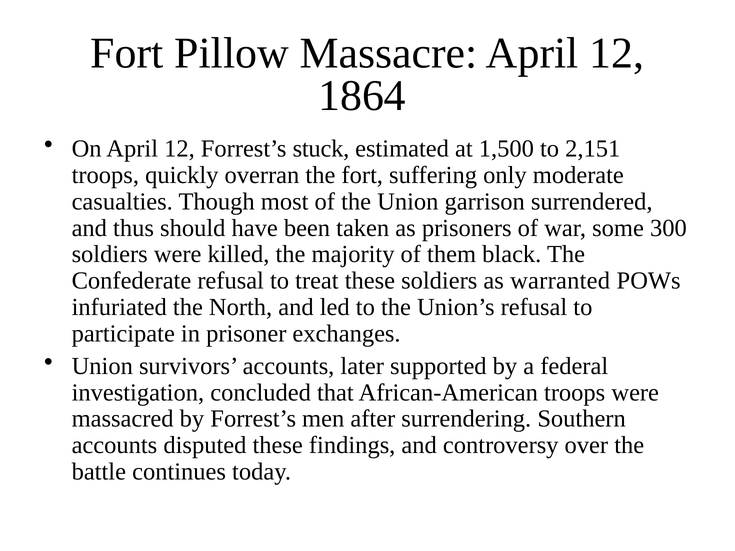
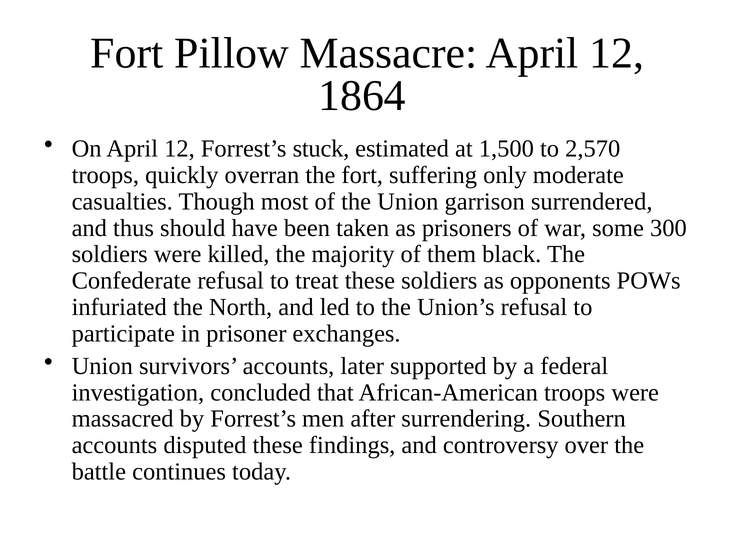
2,151: 2,151 -> 2,570
warranted: warranted -> opponents
